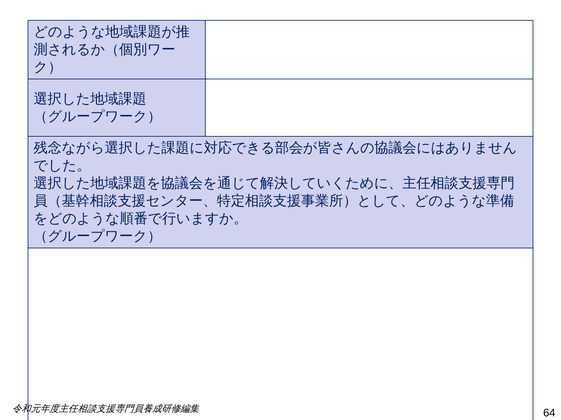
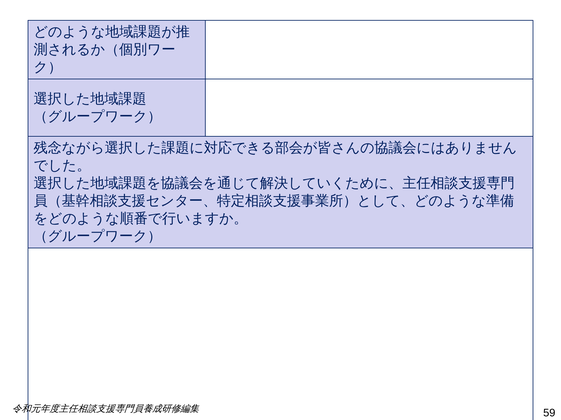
64: 64 -> 59
